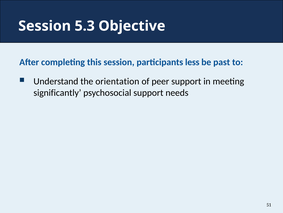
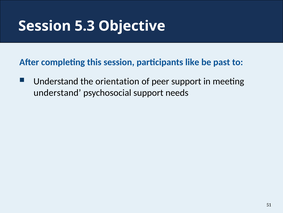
less: less -> like
significantly at (57, 92): significantly -> understand
